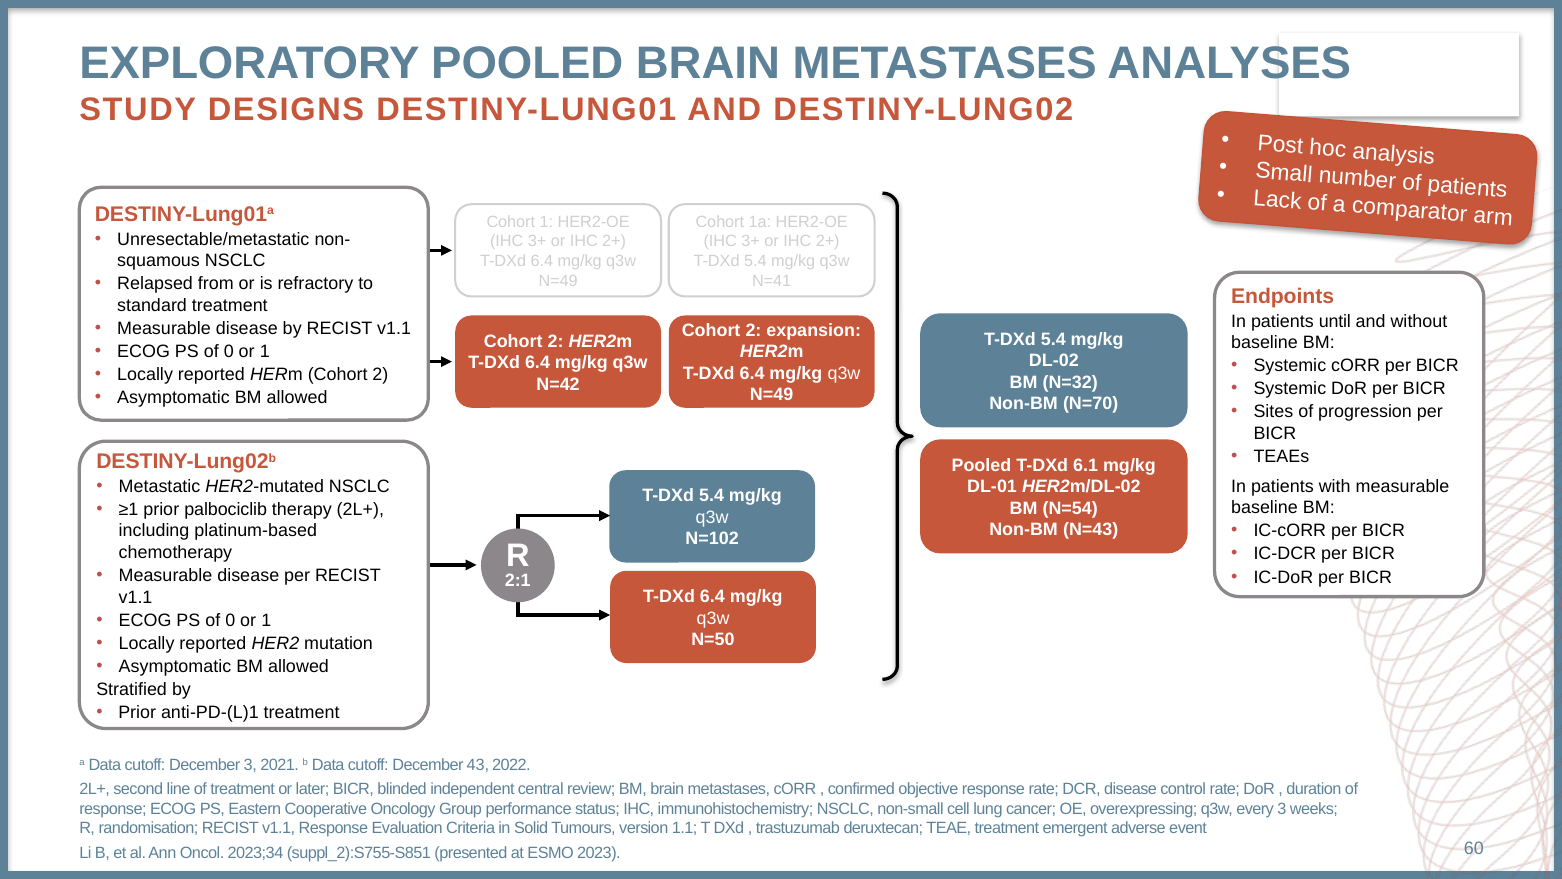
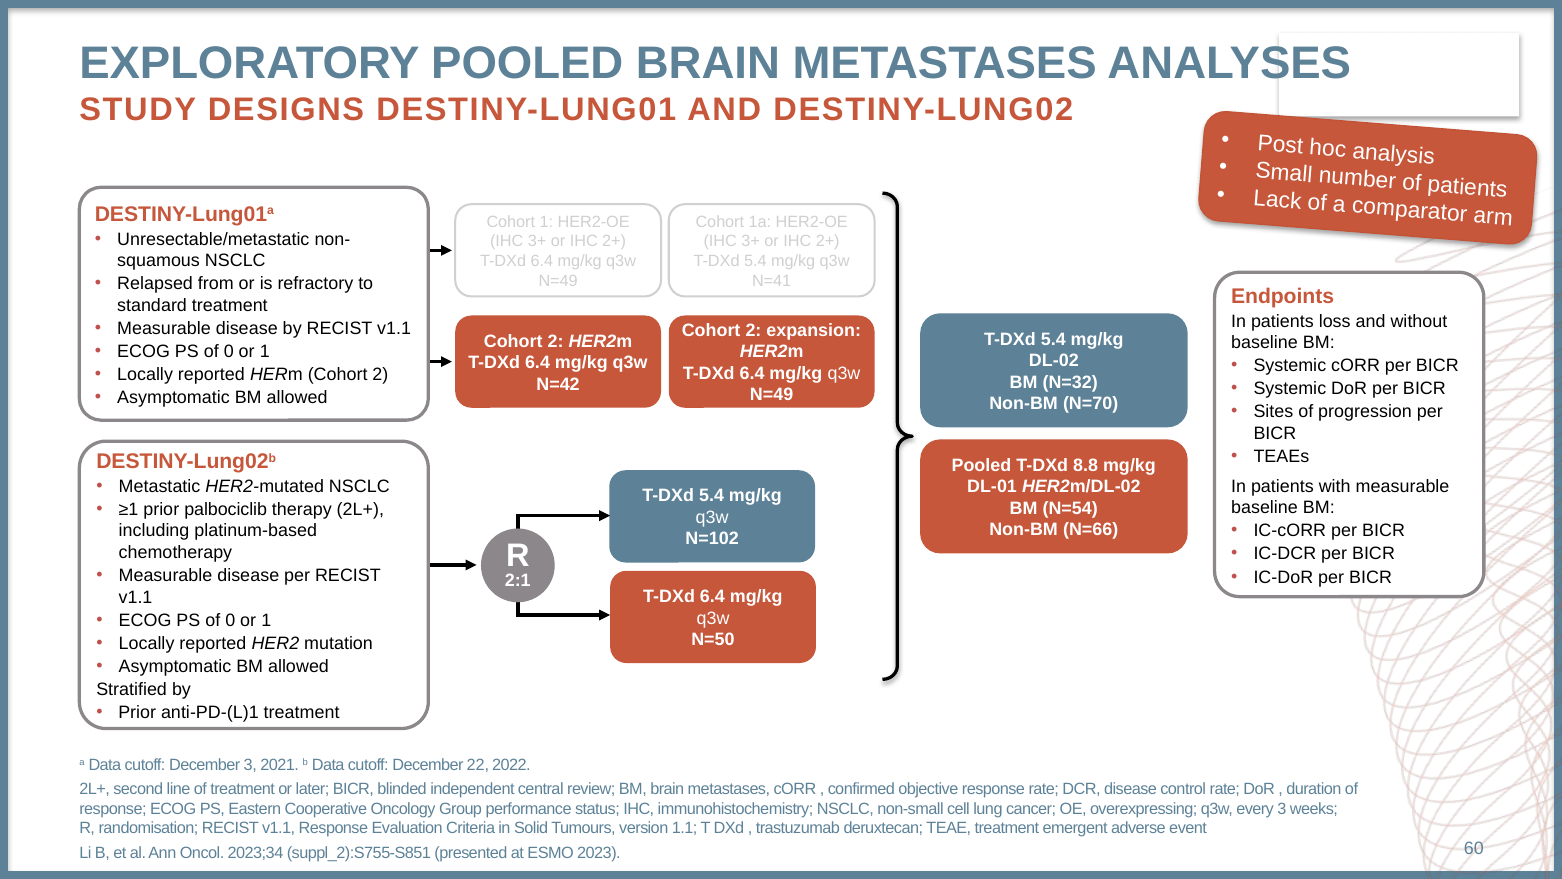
until: until -> loss
6.1: 6.1 -> 8.8
N=43: N=43 -> N=66
43: 43 -> 22
